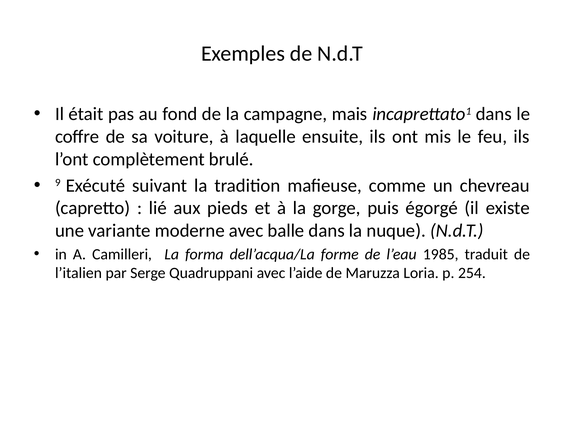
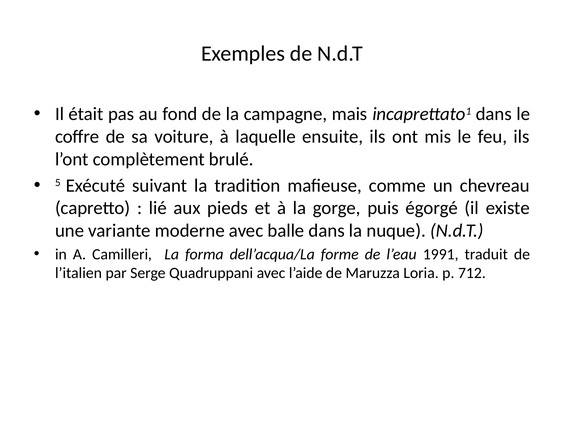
9: 9 -> 5
1985: 1985 -> 1991
254: 254 -> 712
